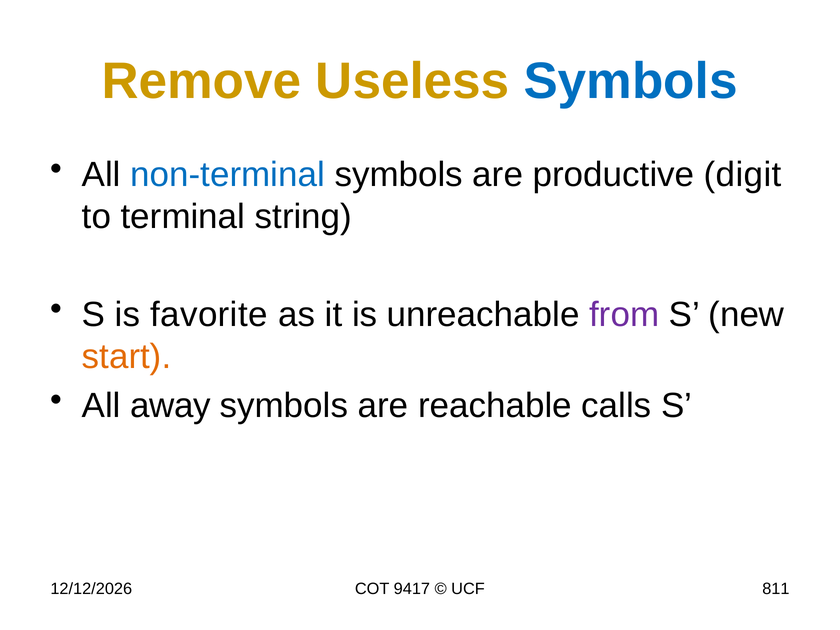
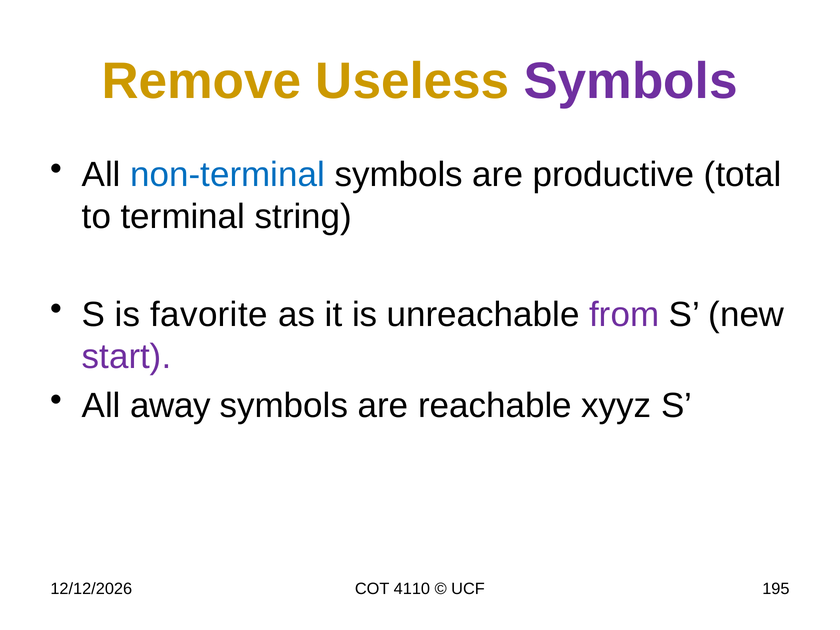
Symbols at (631, 81) colour: blue -> purple
digit: digit -> total
start colour: orange -> purple
calls: calls -> xyyz
9417: 9417 -> 4110
811: 811 -> 195
